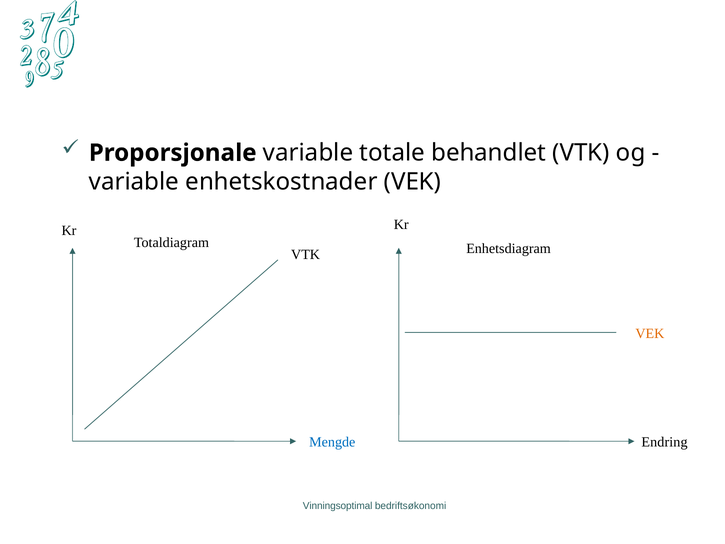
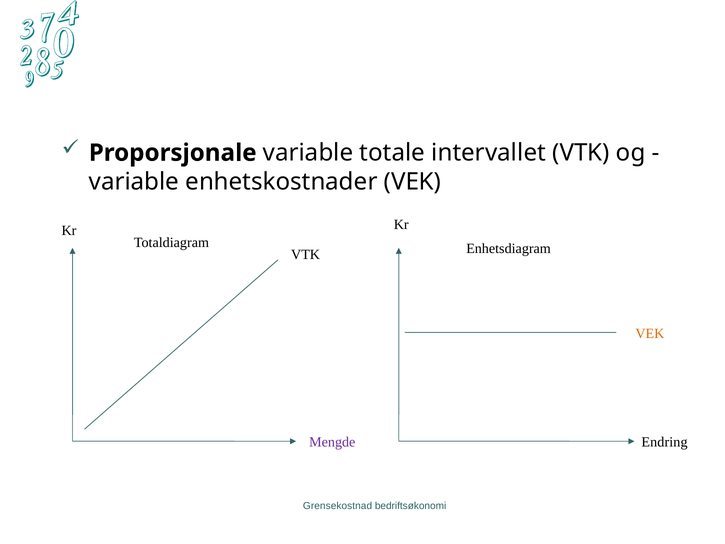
behandlet: behandlet -> intervallet
Mengde colour: blue -> purple
Vinningsoptimal: Vinningsoptimal -> Grensekostnad
